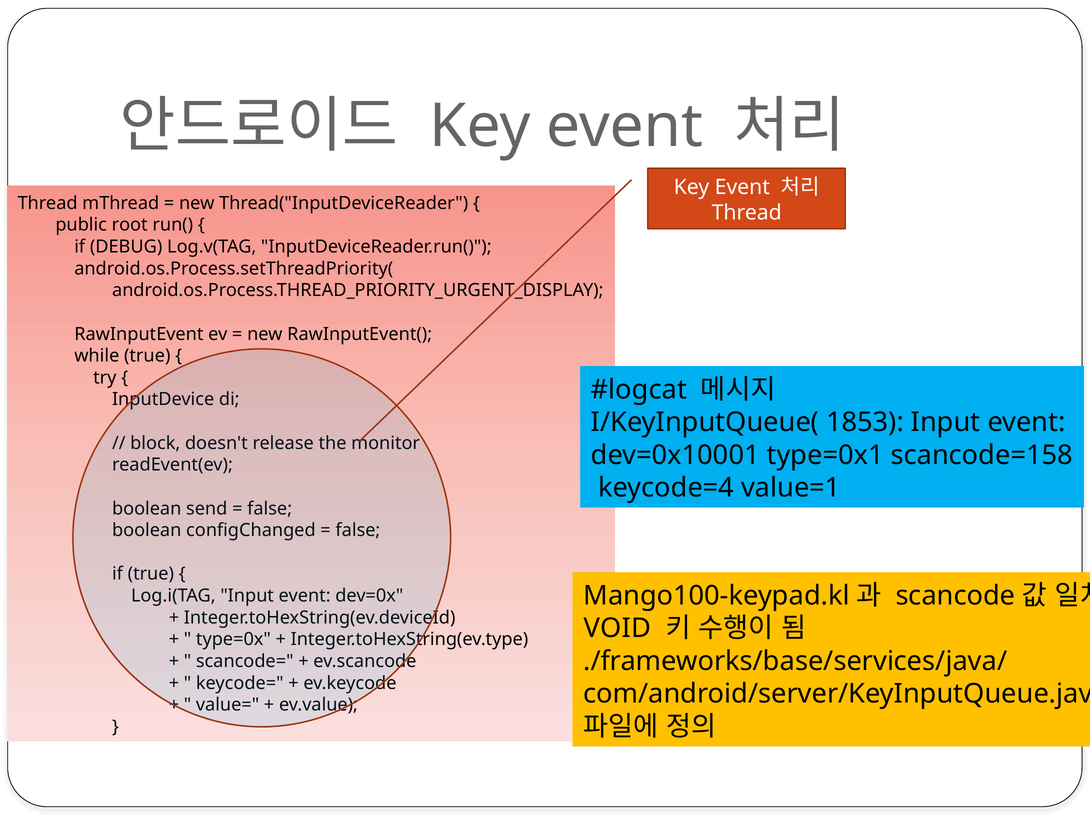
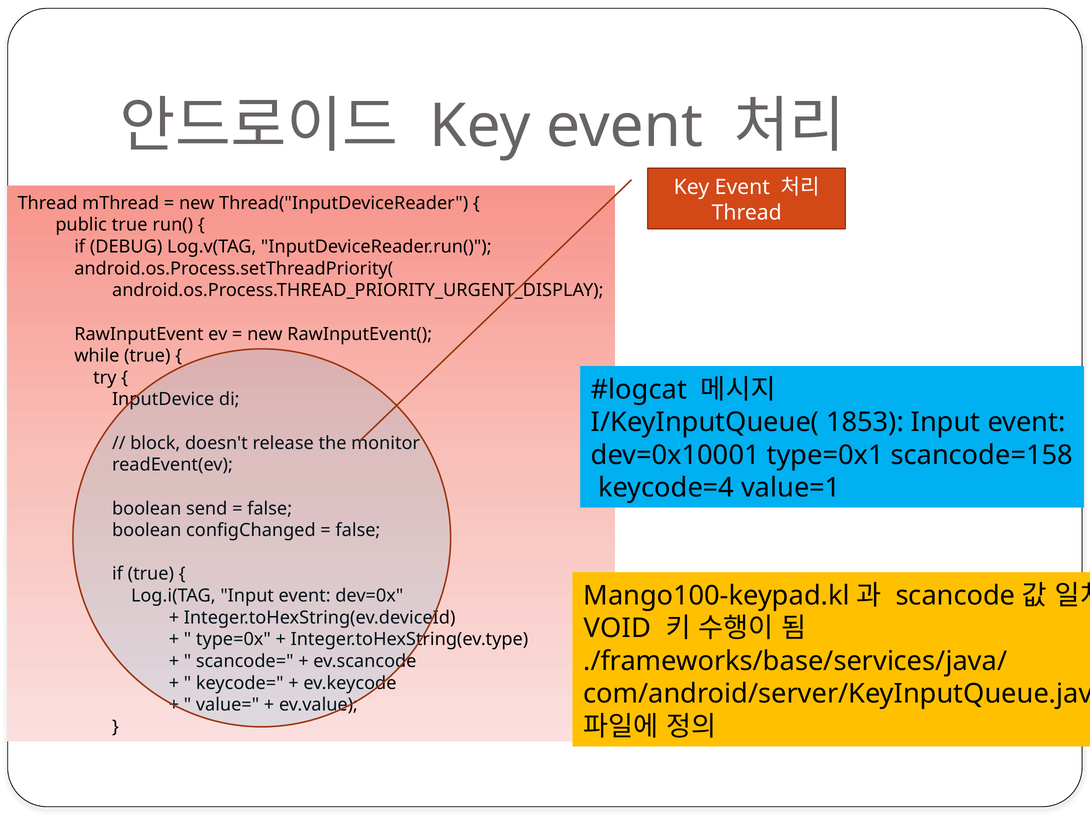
public root: root -> true
